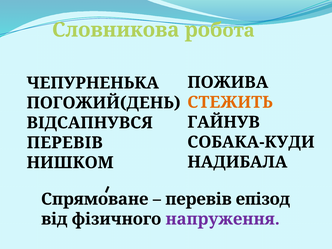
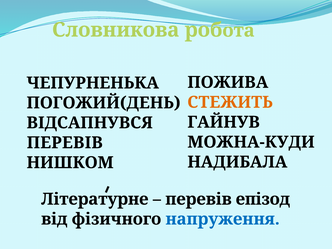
СОБАКА-КУДИ: СОБАКА-КУДИ -> МОЖНА-КУДИ
Спрямоване: Спрямоване -> Літературне
напруження colour: purple -> blue
